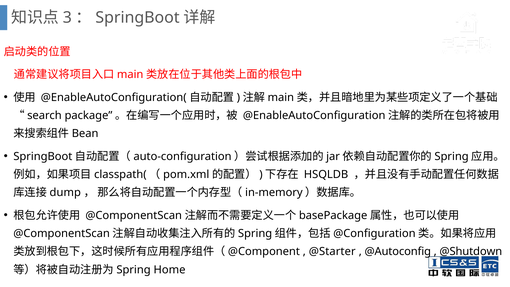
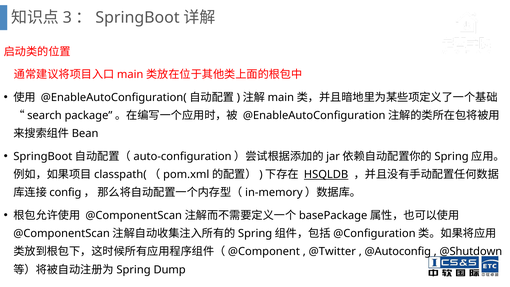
HSQLDB underline: none -> present
dump: dump -> config
@Starter: @Starter -> @Twitter
Home: Home -> Dump
